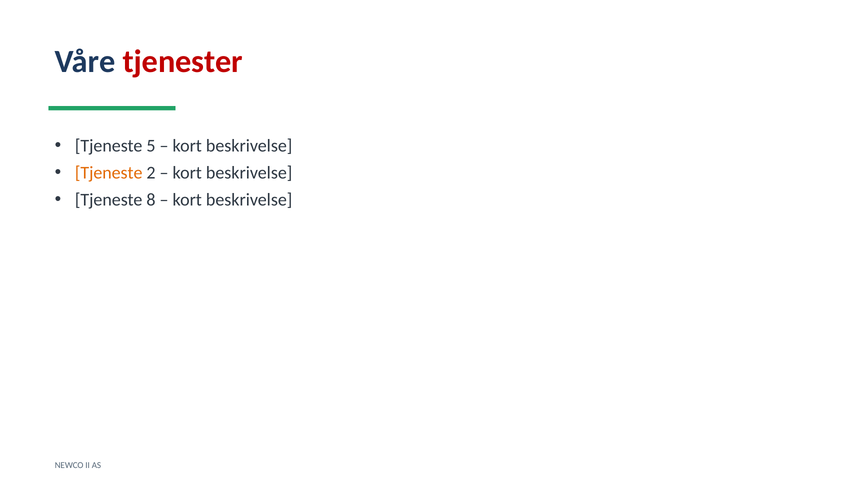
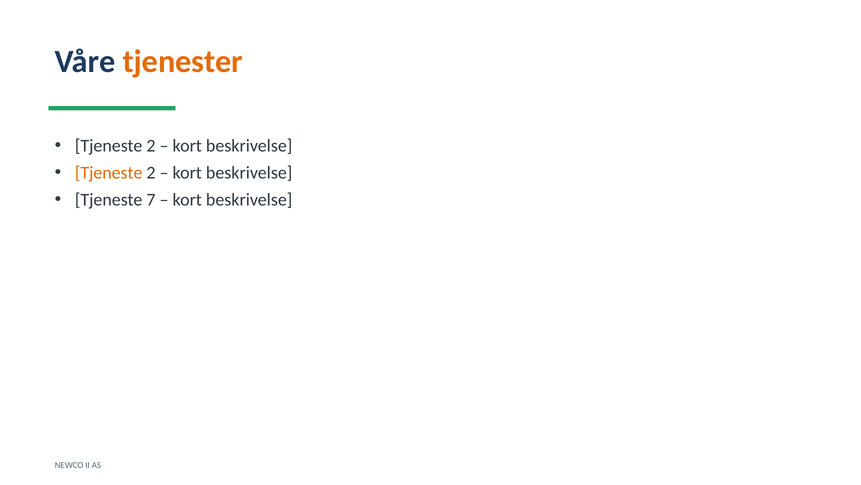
tjenester colour: red -> orange
5 at (151, 146): 5 -> 2
8: 8 -> 7
